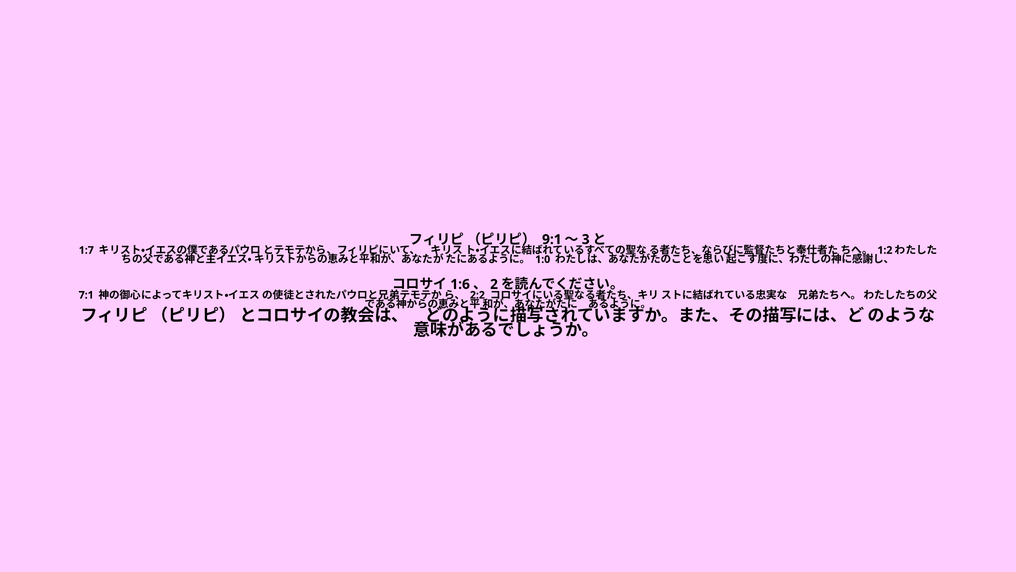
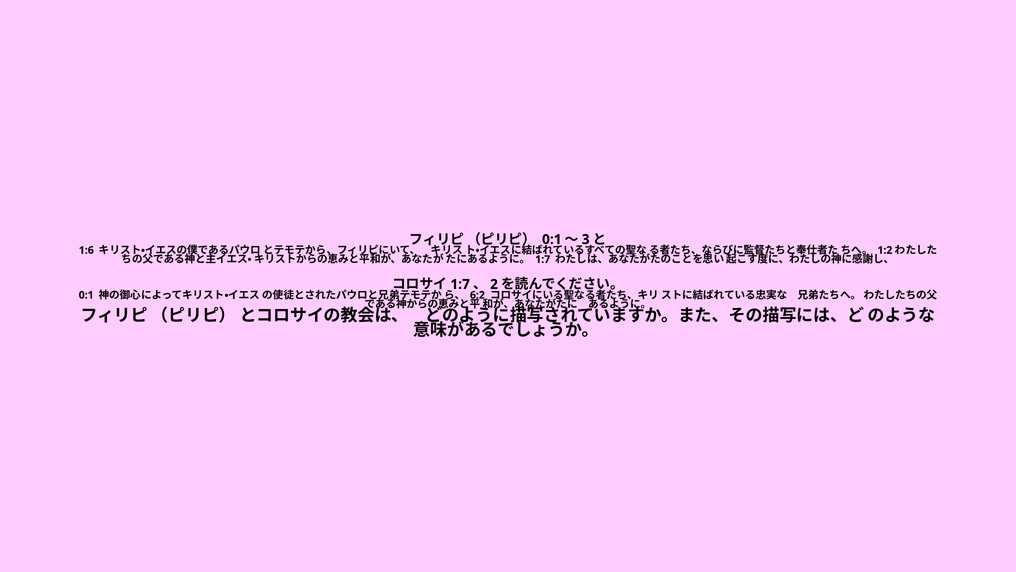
9:1 at (552, 239): 9:1 -> 0:1
1:7: 1:7 -> 1:6
1:0 at (543, 259): 1:0 -> 1:7
1:6 at (460, 284): 1:6 -> 1:7
7:1 at (86, 295): 7:1 -> 0:1
2:2: 2:2 -> 6:2
